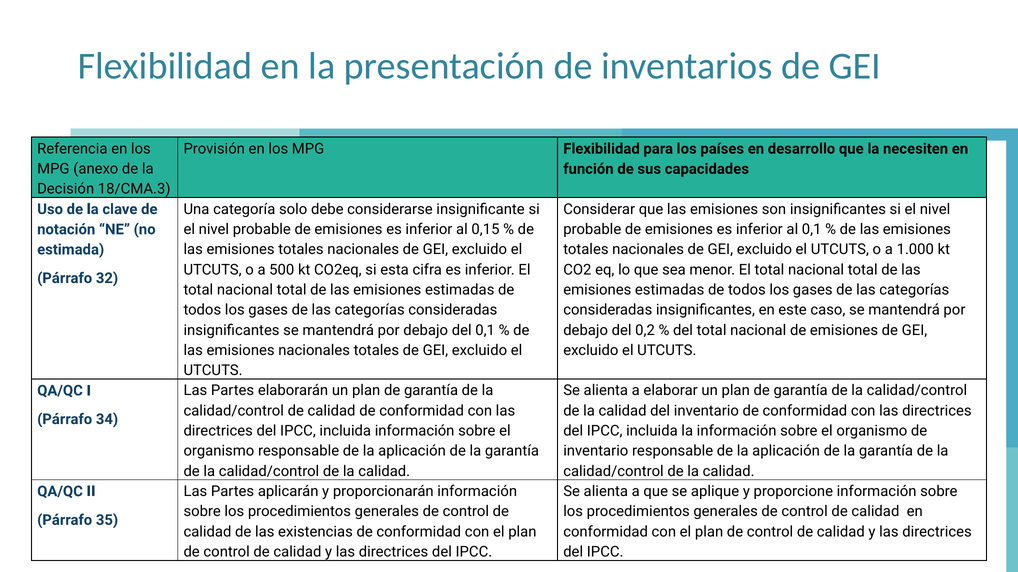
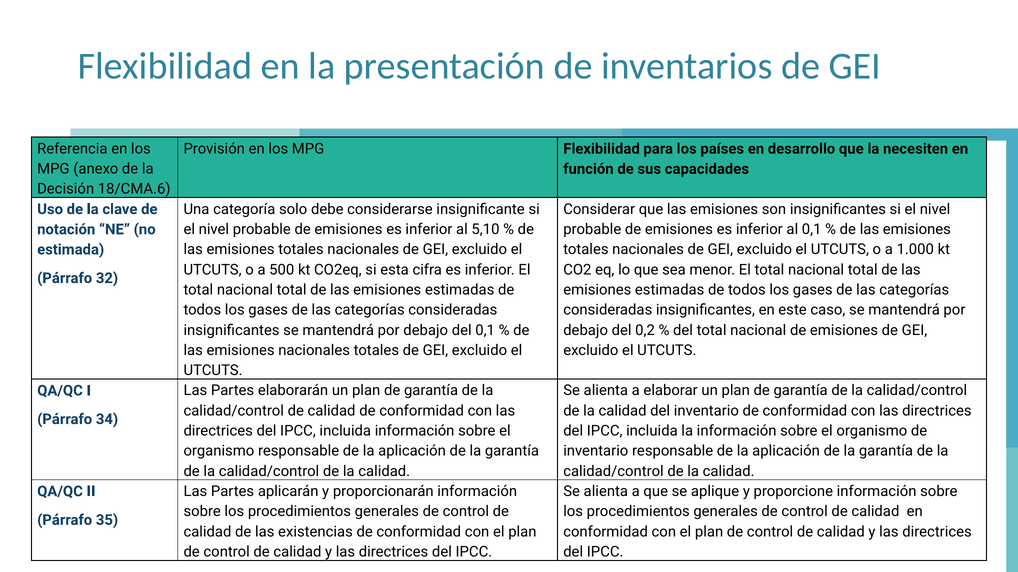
18/CMA.3: 18/CMA.3 -> 18/CMA.6
0,15: 0,15 -> 5,10
